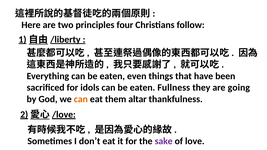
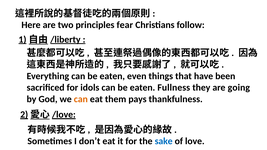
four: four -> fear
altar: altar -> pays
sake colour: purple -> blue
